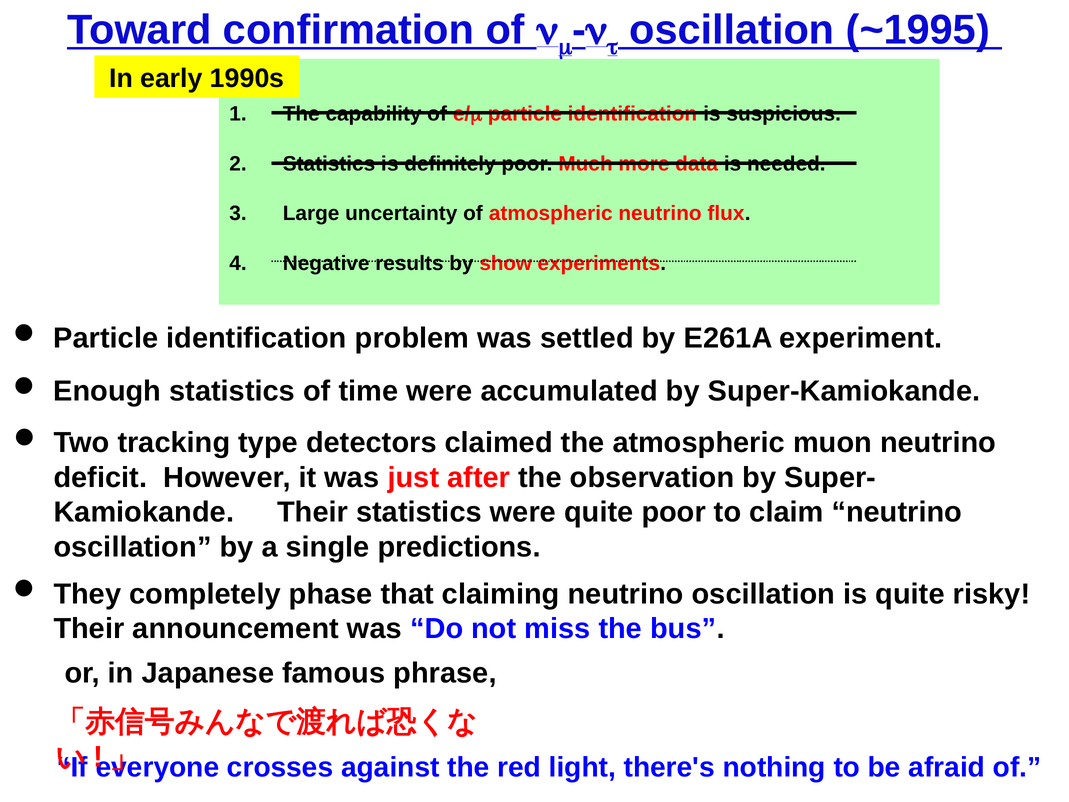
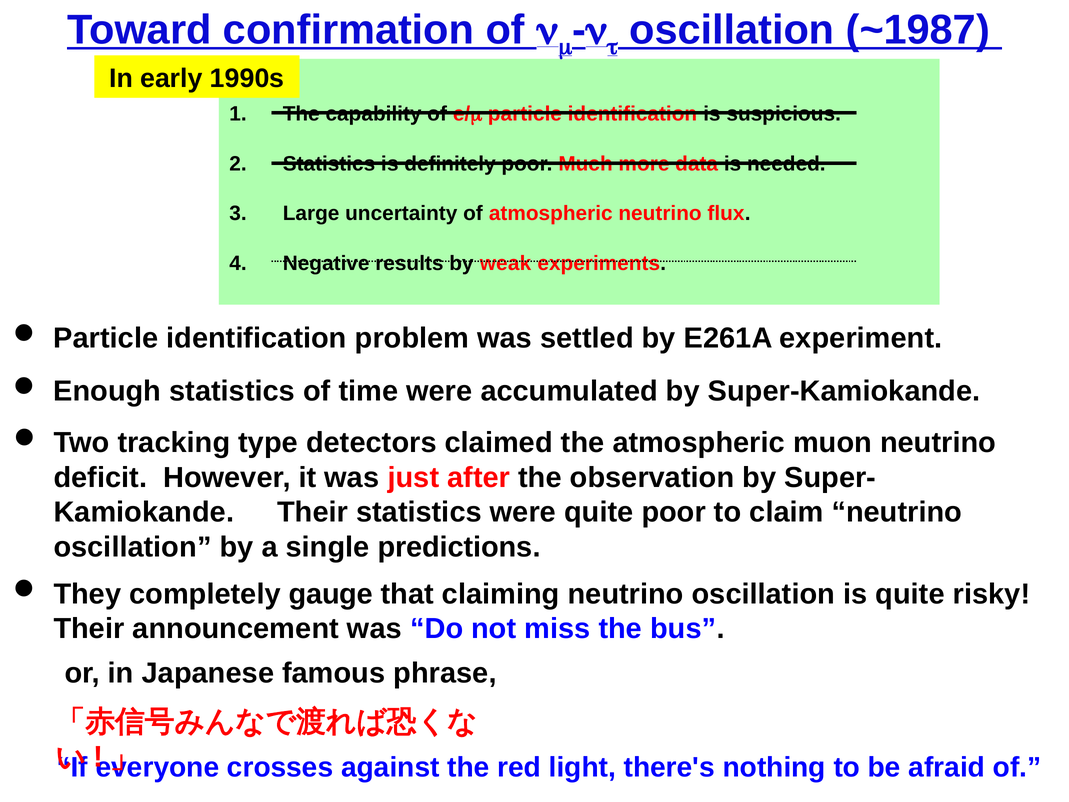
~1995: ~1995 -> ~1987
show: show -> weak
phase: phase -> gauge
